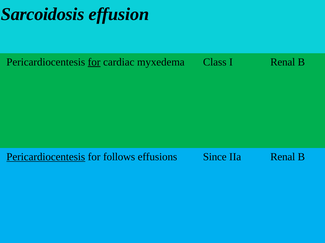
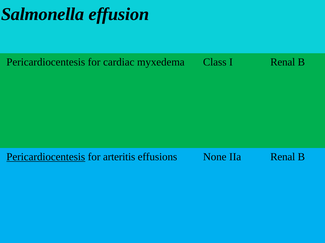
Sarcoidosis: Sarcoidosis -> Salmonella
for at (94, 62) underline: present -> none
follows: follows -> arteritis
Since: Since -> None
